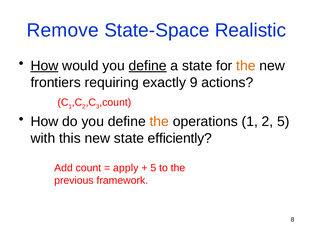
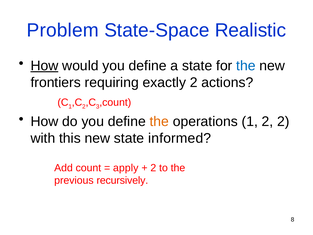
Remove: Remove -> Problem
define at (148, 66) underline: present -> none
the at (246, 66) colour: orange -> blue
exactly 9: 9 -> 2
2 5: 5 -> 2
efficiently: efficiently -> informed
5 at (153, 168): 5 -> 2
framework: framework -> recursively
